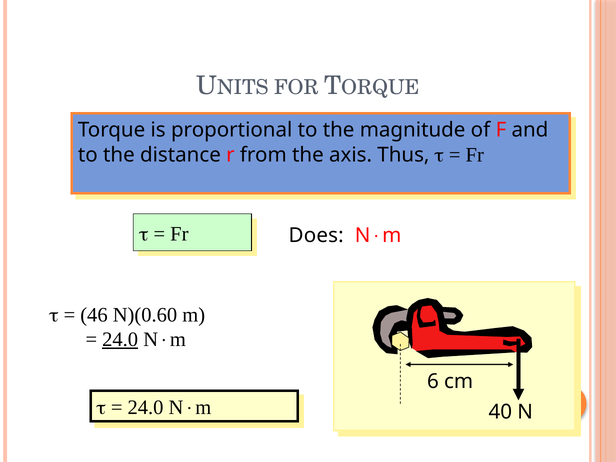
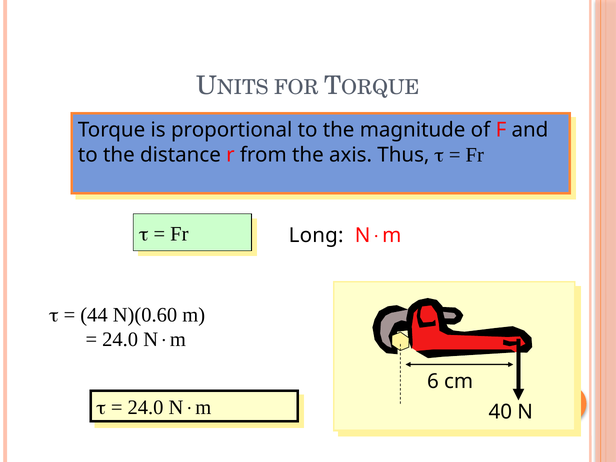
Does: Does -> Long
46: 46 -> 44
24.0 at (120, 339) underline: present -> none
